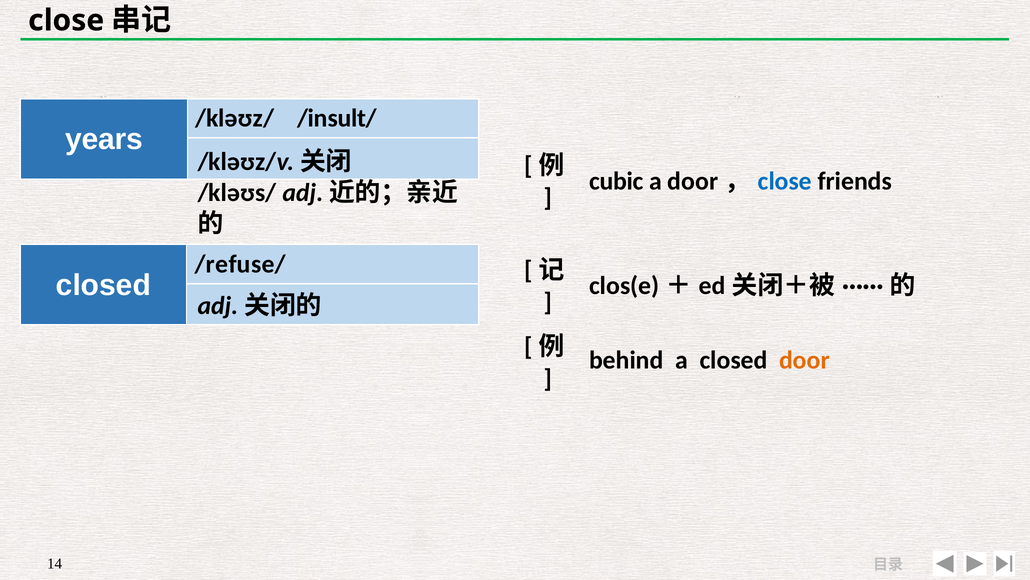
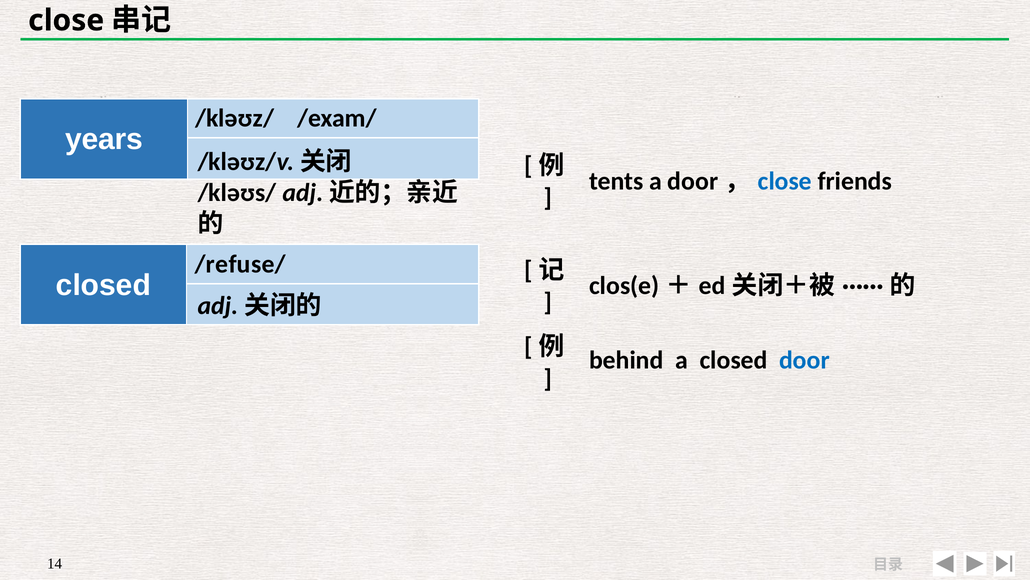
/insult/: /insult/ -> /exam/
cubic: cubic -> tents
door colour: orange -> blue
